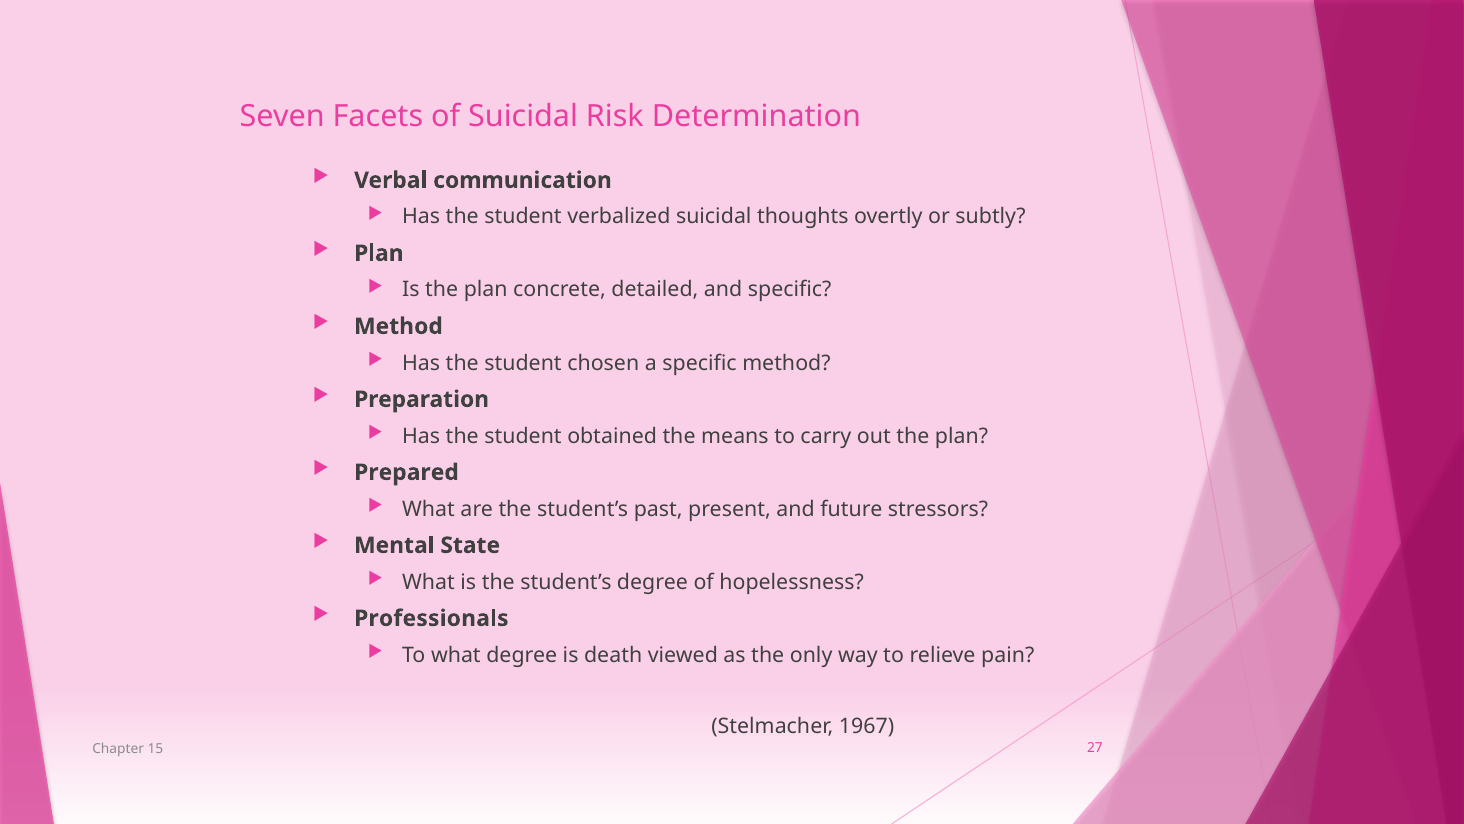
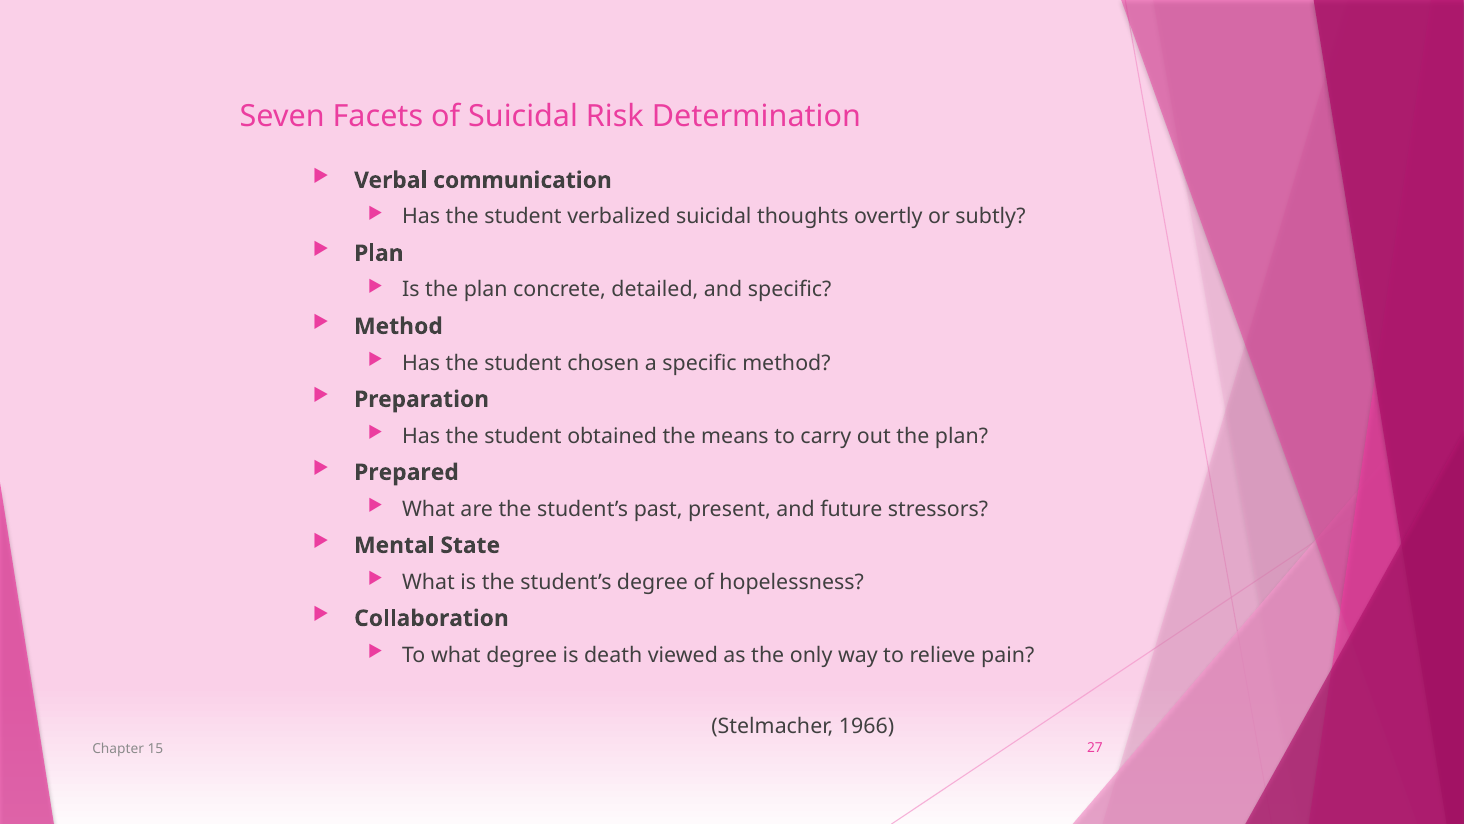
Professionals: Professionals -> Collaboration
1967: 1967 -> 1966
